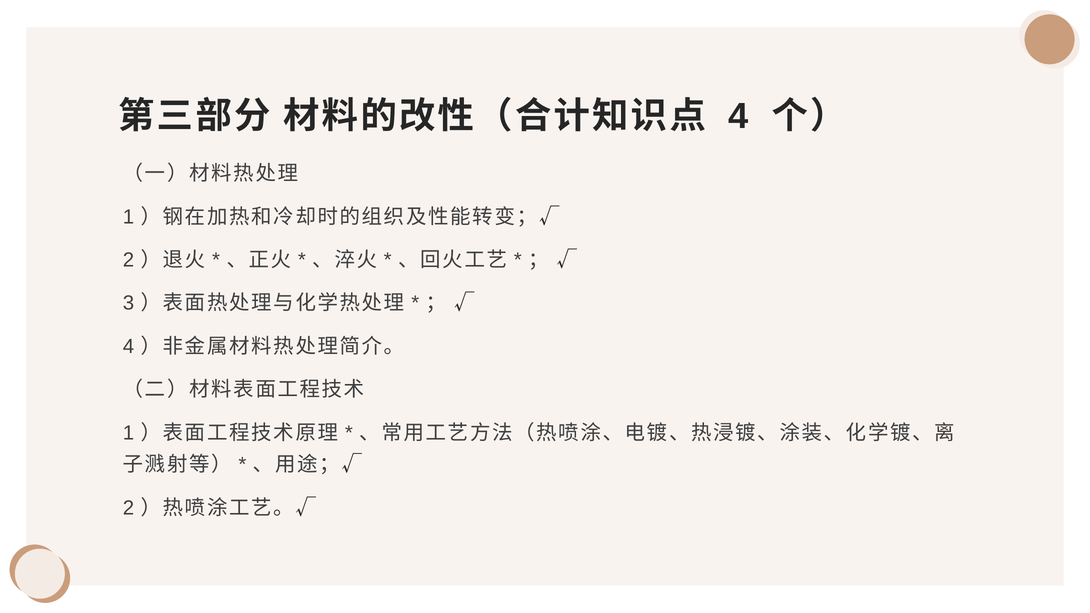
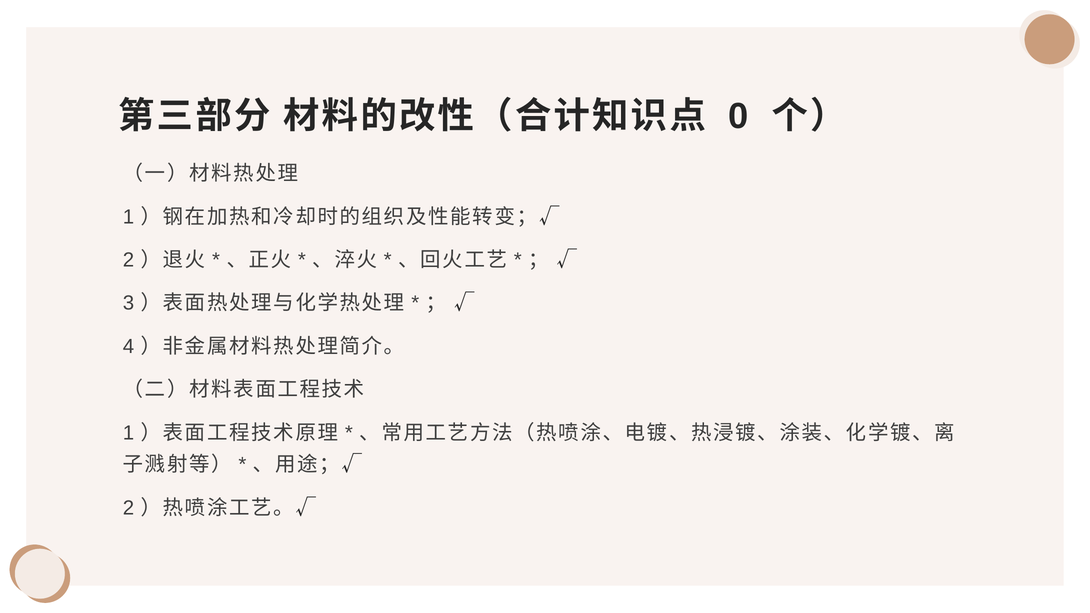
4 at (738, 116): 4 -> 0
